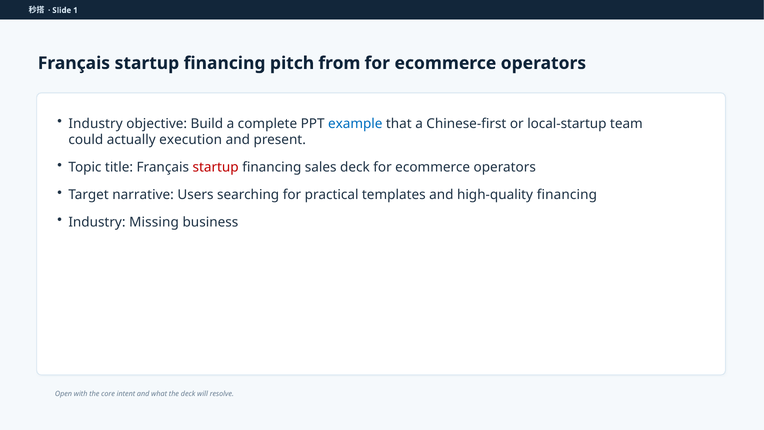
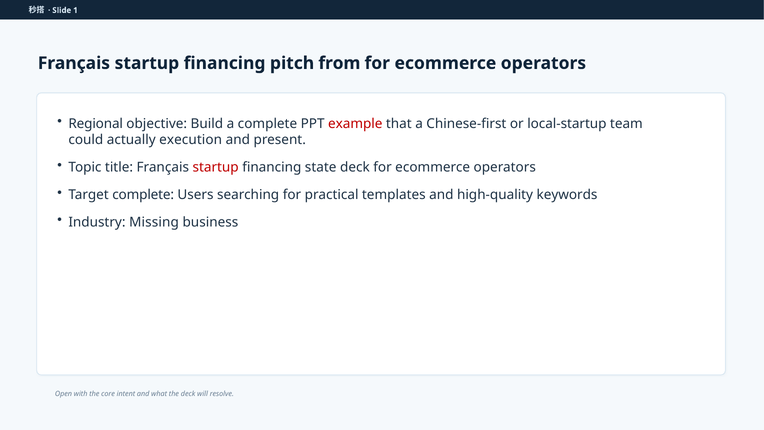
Industry at (96, 124): Industry -> Regional
example colour: blue -> red
sales: sales -> state
Target narrative: narrative -> complete
high-quality financing: financing -> keywords
